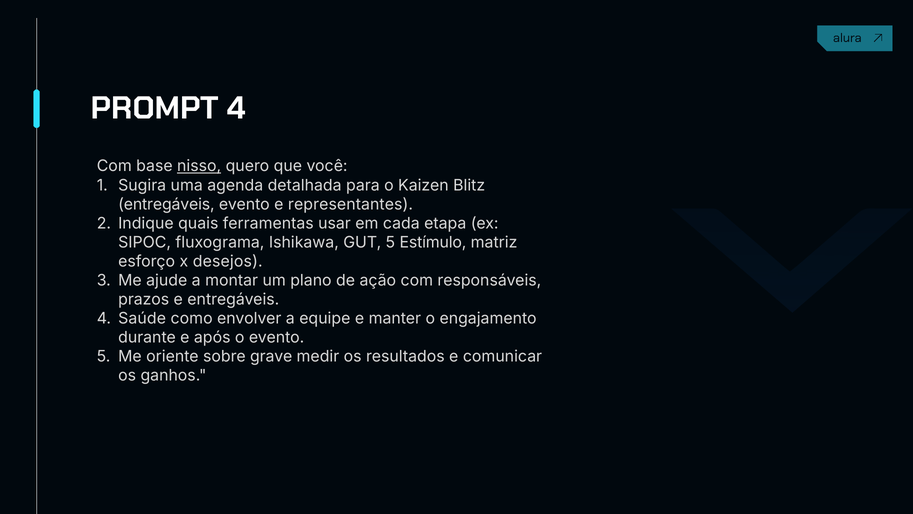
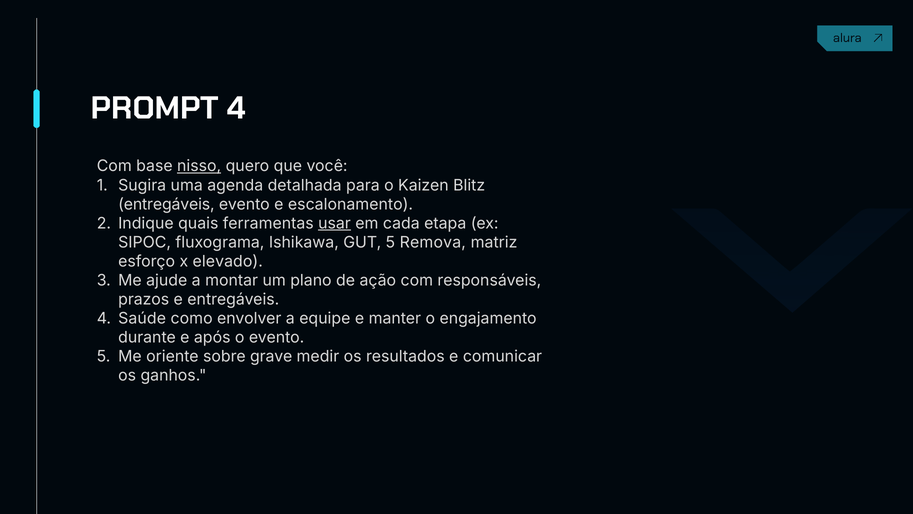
representantes: representantes -> escalonamento
usar underline: none -> present
Estímulo: Estímulo -> Remova
desejos: desejos -> elevado
